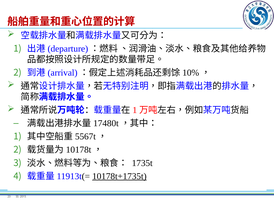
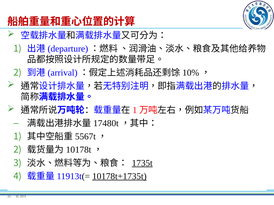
1735t underline: none -> present
